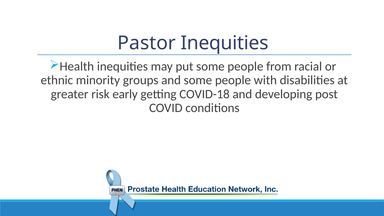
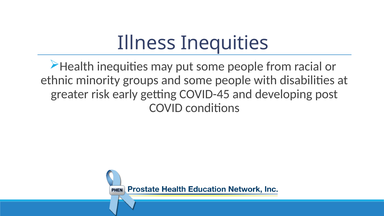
Pastor: Pastor -> Illness
COVID-18: COVID-18 -> COVID-45
